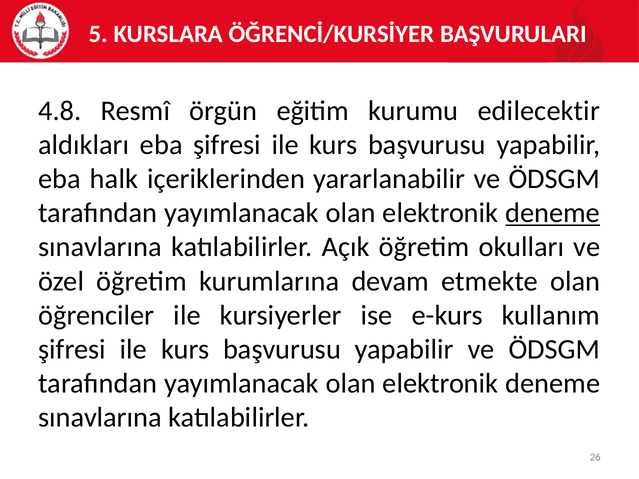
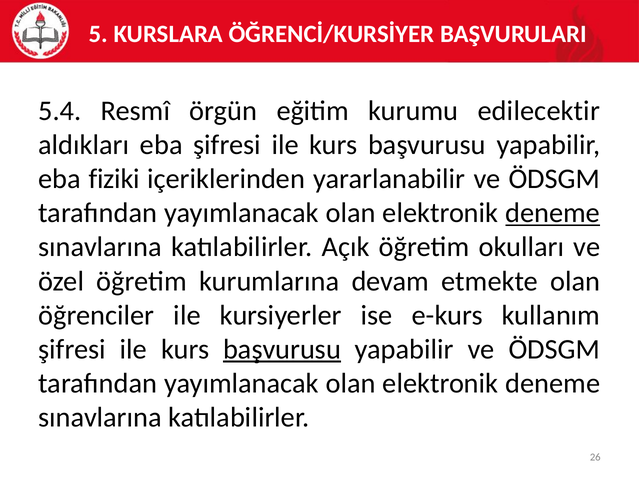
4.8: 4.8 -> 5.4
halk: halk -> fiziki
başvurusu at (282, 349) underline: none -> present
